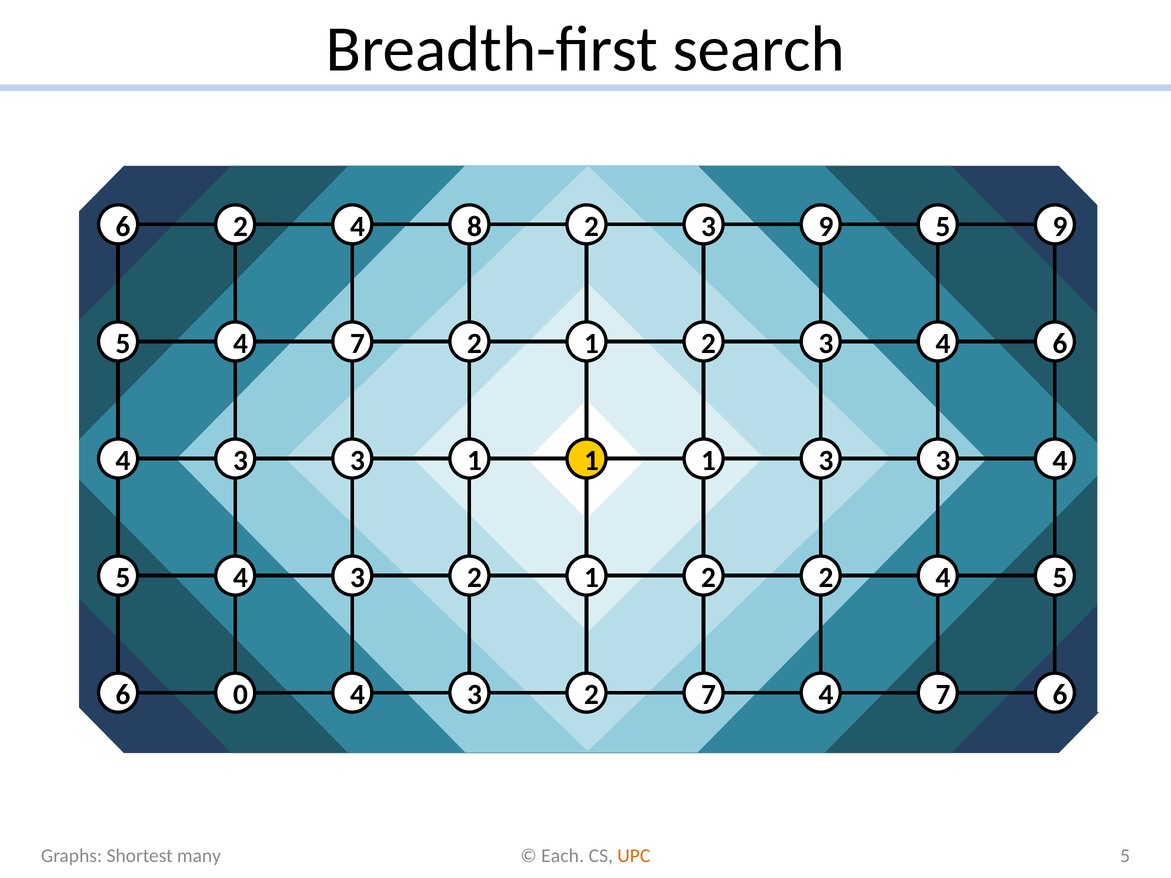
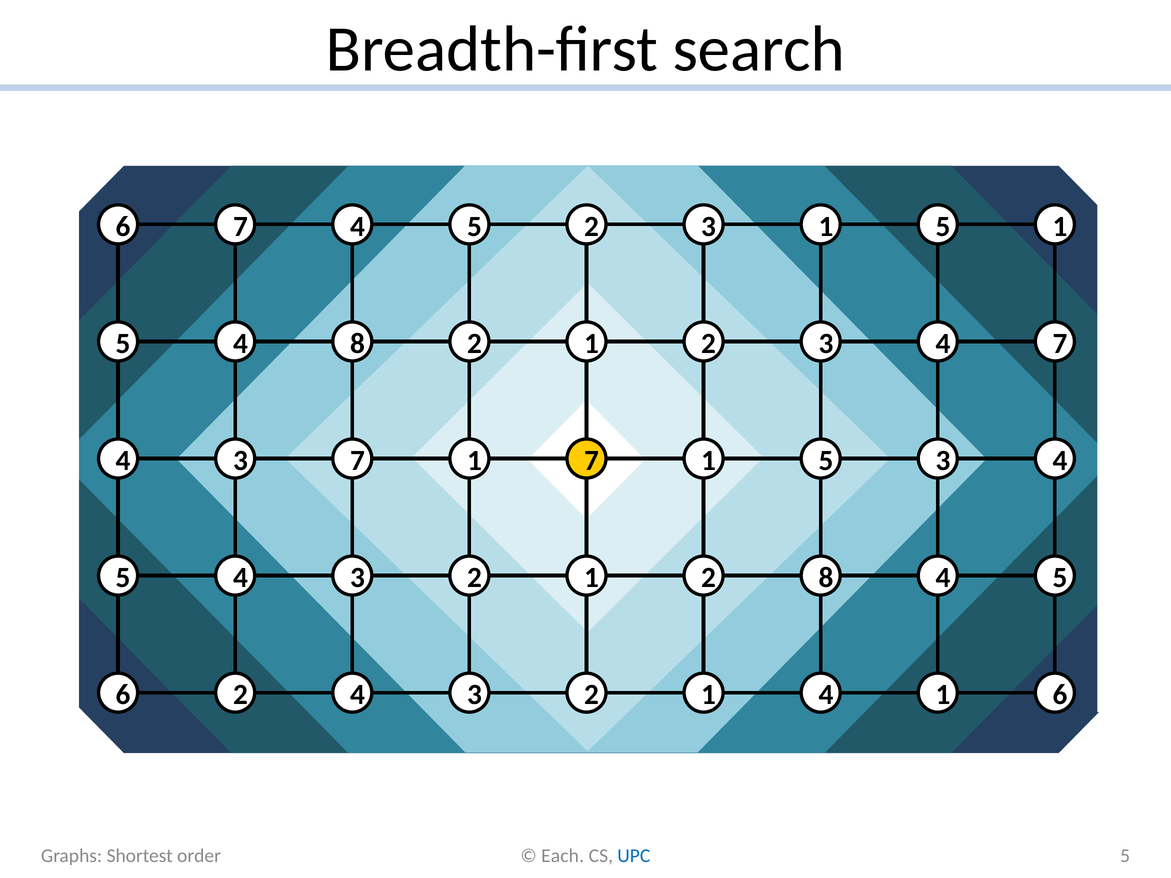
6 2: 2 -> 7
8 at (475, 226): 8 -> 5
3 9: 9 -> 1
5 9: 9 -> 1
5 4 7: 7 -> 8
4 6: 6 -> 7
4 3 3: 3 -> 7
1 at (592, 461): 1 -> 7
3 at (826, 461): 3 -> 5
2 2: 2 -> 8
6 0: 0 -> 2
7 at (709, 695): 7 -> 1
7 at (943, 695): 7 -> 1
UPC colour: orange -> blue
many: many -> order
